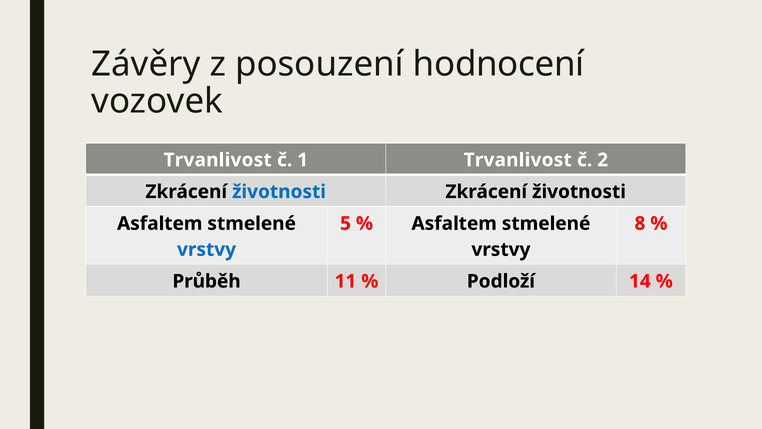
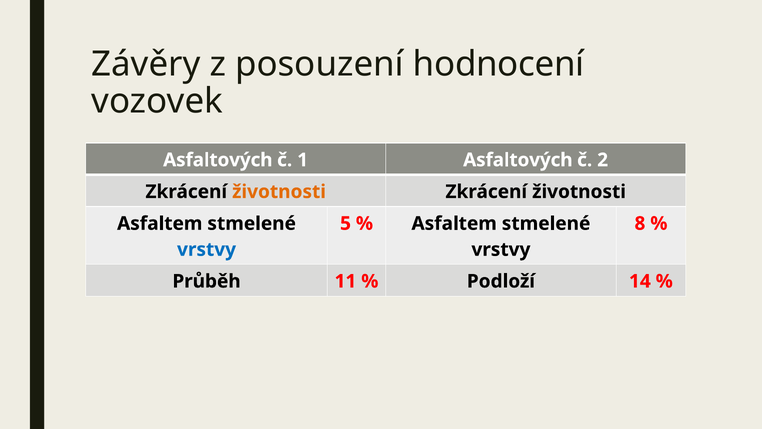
Trvanlivost at (218, 160): Trvanlivost -> Asfaltových
1 Trvanlivost: Trvanlivost -> Asfaltových
životnosti at (279, 192) colour: blue -> orange
